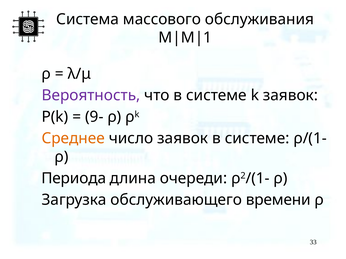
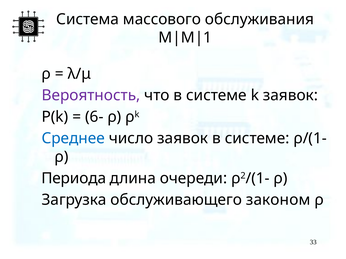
9-: 9- -> 6-
Среднее colour: orange -> blue
времени: времени -> законом
